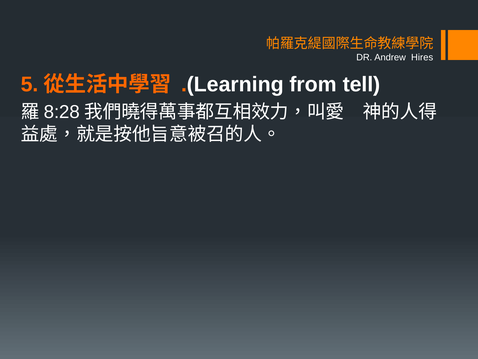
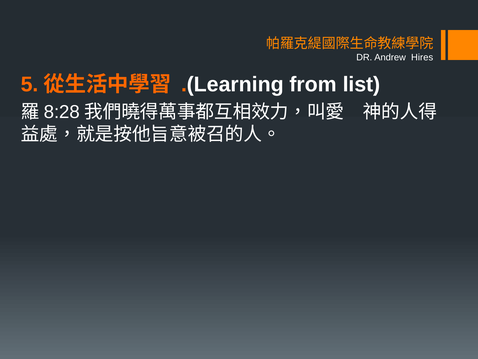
tell: tell -> list
